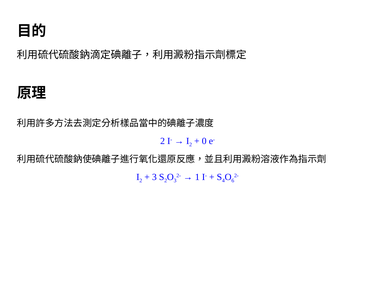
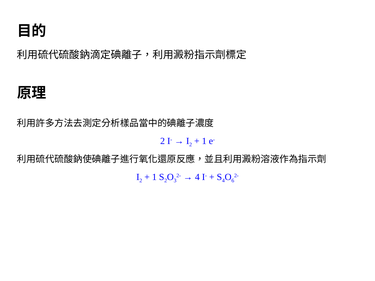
0 at (204, 141): 0 -> 1
3 at (154, 177): 3 -> 1
1 at (197, 177): 1 -> 4
